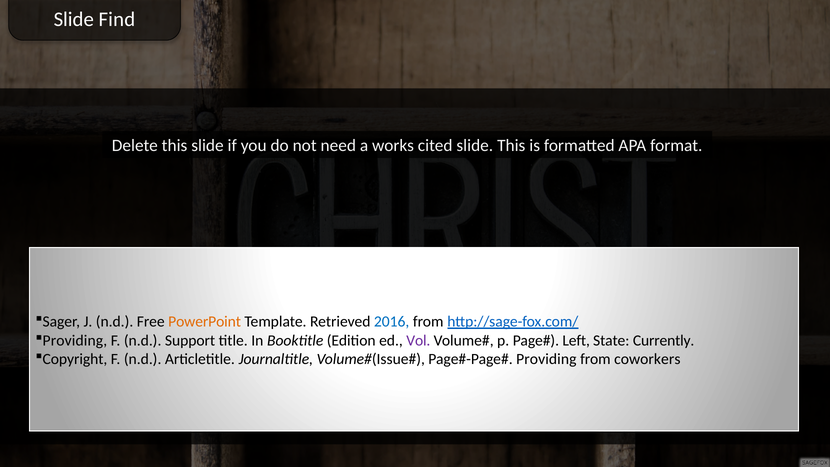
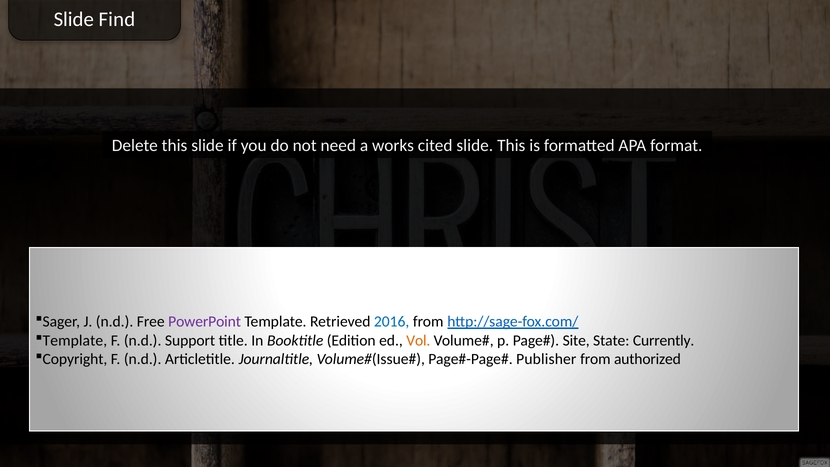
PowerPoint colour: orange -> purple
Providing at (75, 340): Providing -> Template
Vol colour: purple -> orange
Left: Left -> Site
Providing at (546, 359): Providing -> Publisher
coworkers: coworkers -> authorized
